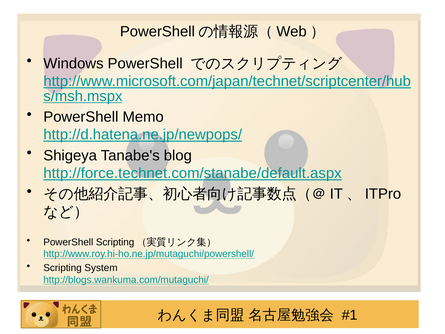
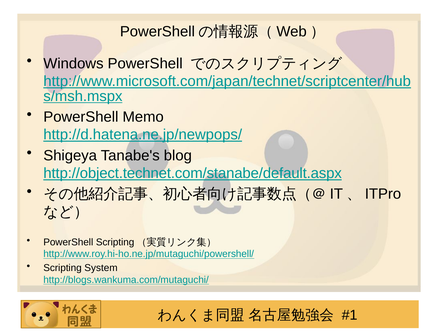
http://force.technet.com/stanabe/default.aspx: http://force.technet.com/stanabe/default.aspx -> http://object.technet.com/stanabe/default.aspx
